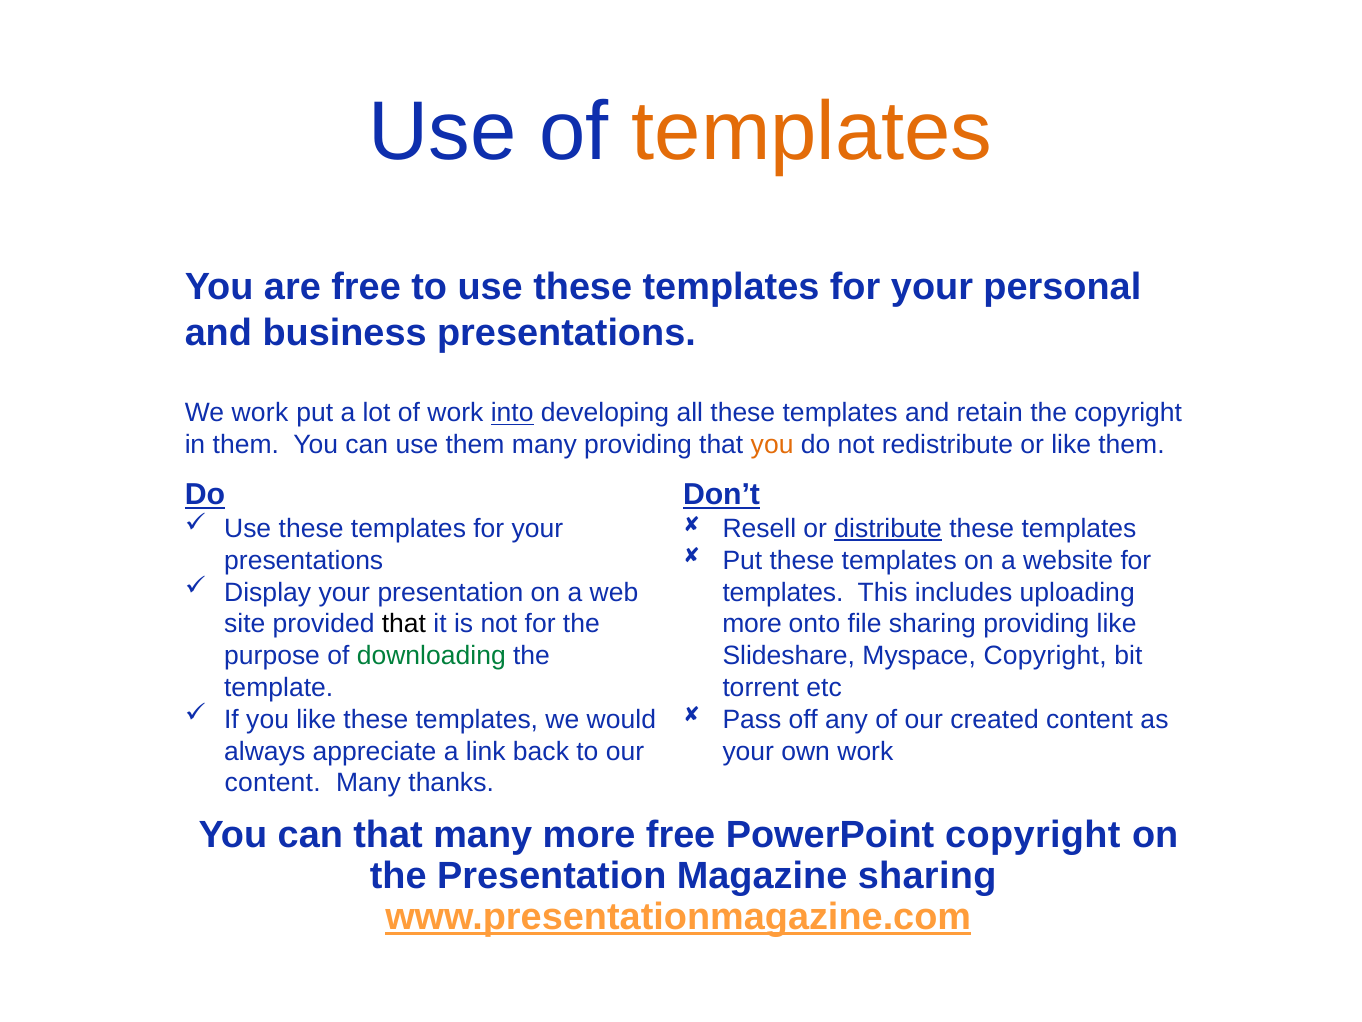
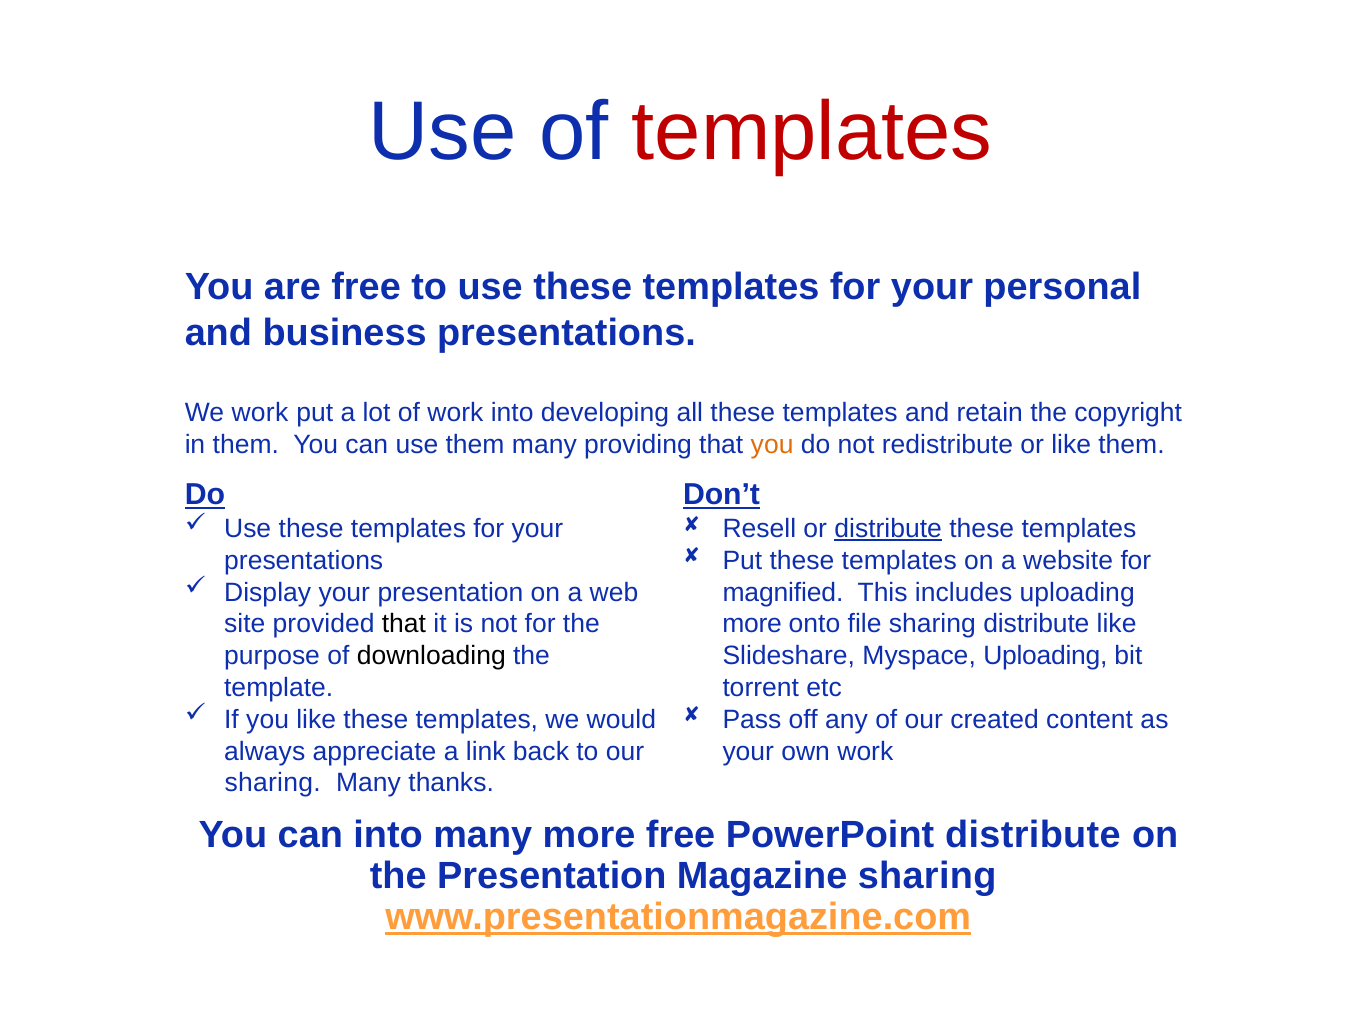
templates at (812, 132) colour: orange -> red
into at (512, 413) underline: present -> none
templates at (783, 592): templates -> magnified
sharing providing: providing -> distribute
downloading colour: green -> black
Myspace Copyright: Copyright -> Uploading
content at (273, 783): content -> sharing
can that: that -> into
PowerPoint copyright: copyright -> distribute
